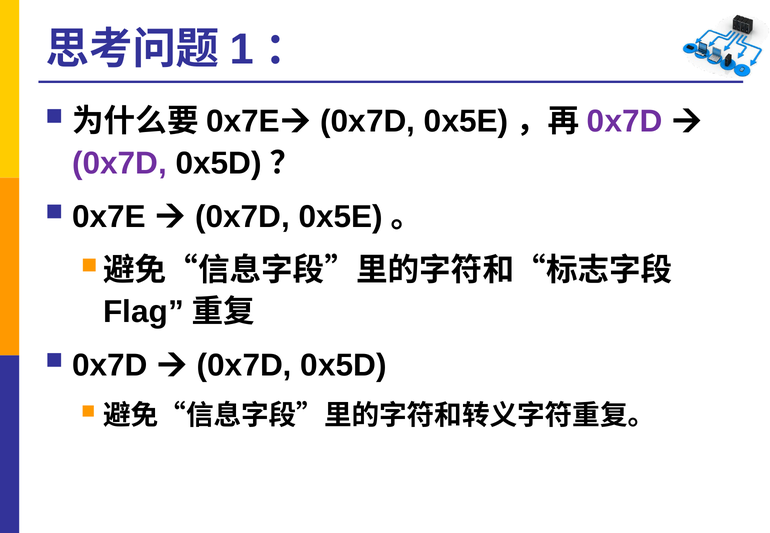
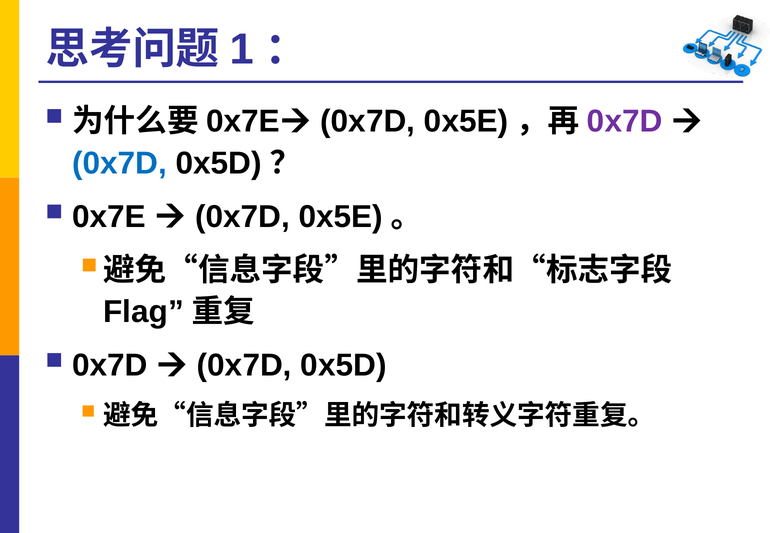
0x7D at (120, 163) colour: purple -> blue
